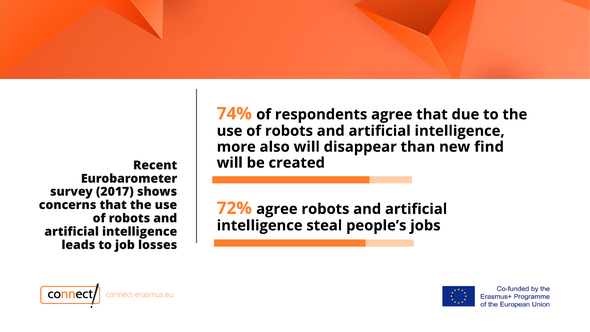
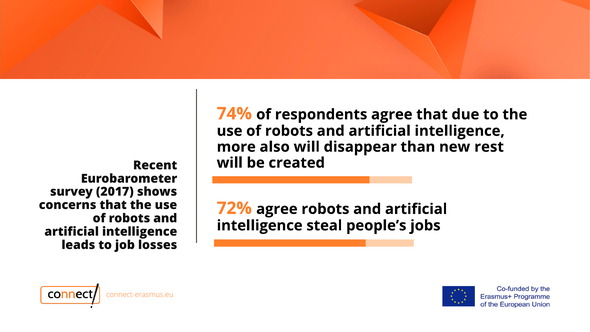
find: find -> rest
